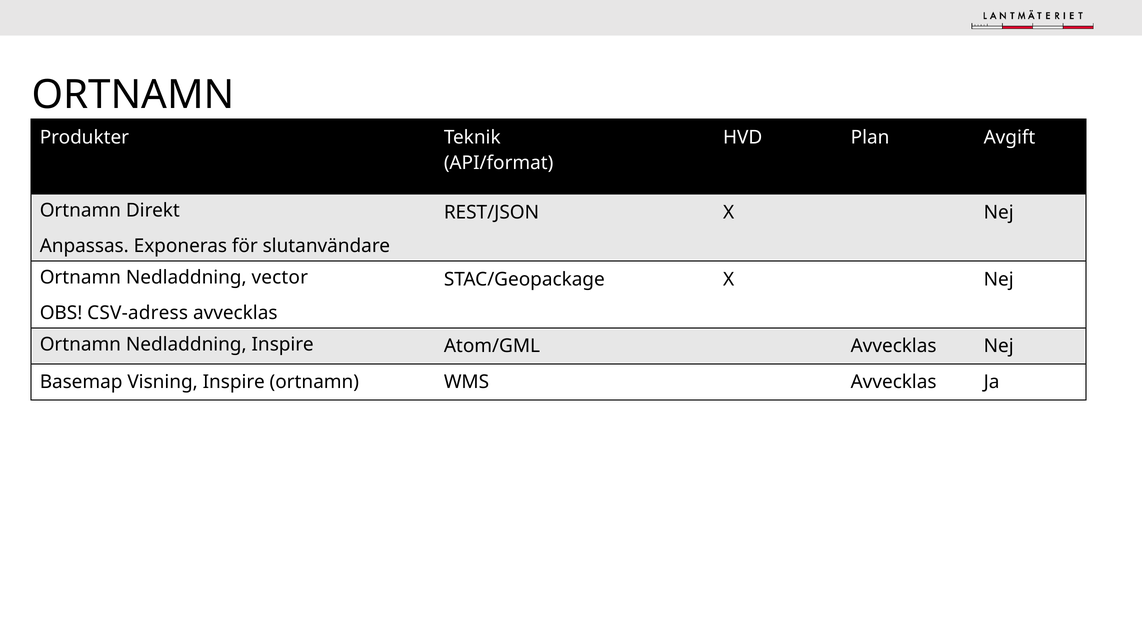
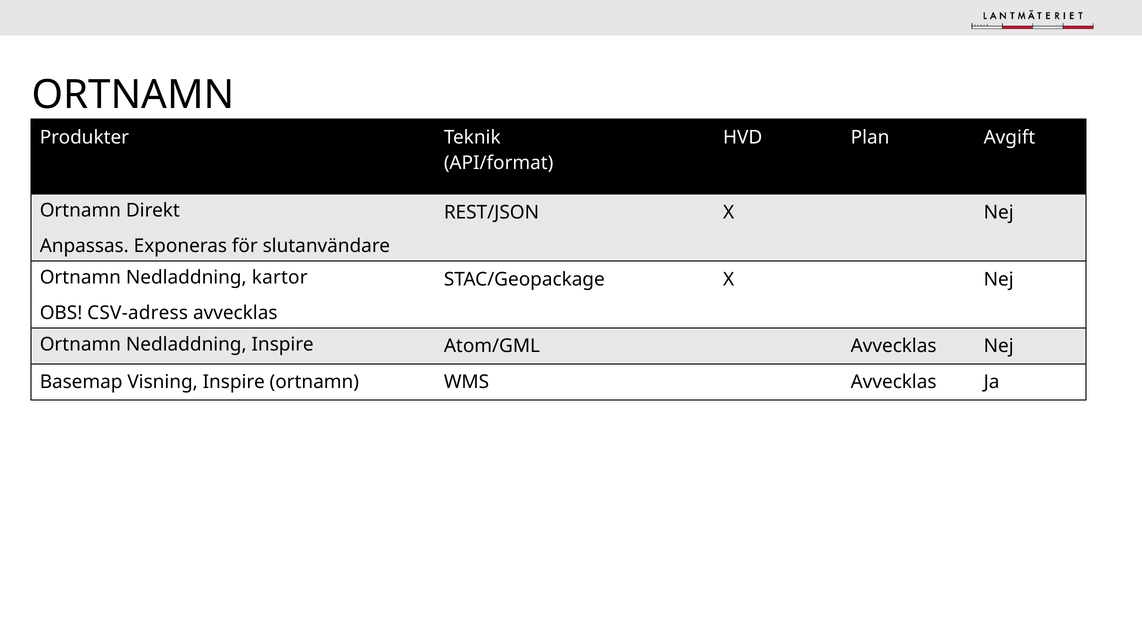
vector: vector -> kartor
